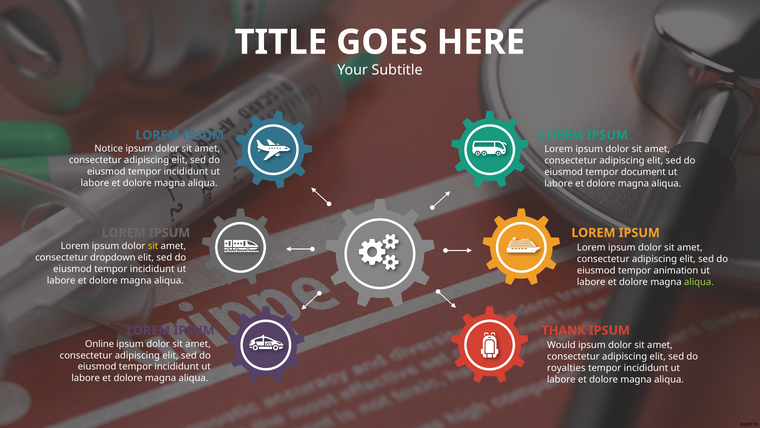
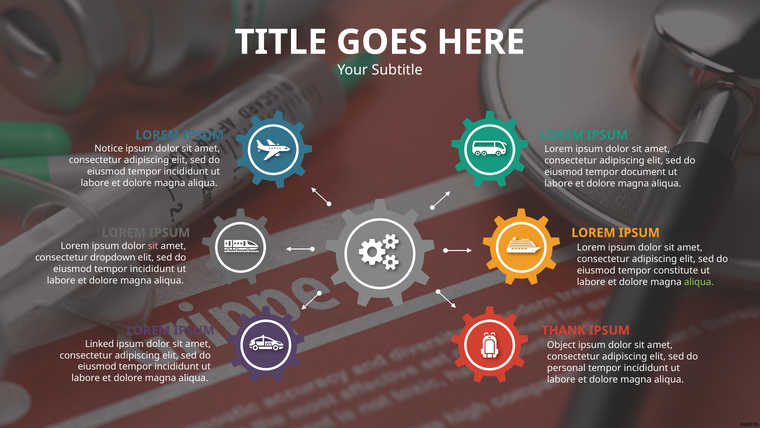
sit at (153, 246) colour: yellow -> pink
animation: animation -> constitute
Online: Online -> Linked
Would: Would -> Object
royalties: royalties -> personal
